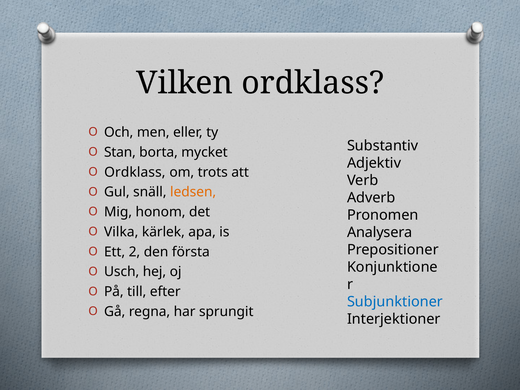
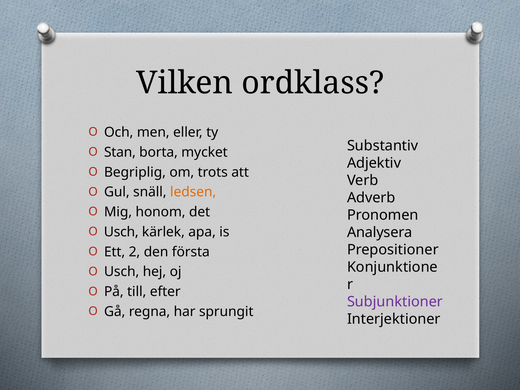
Ordklass at (135, 172): Ordklass -> Begriplig
Vilka at (121, 232): Vilka -> Usch
Subjunktioner colour: blue -> purple
